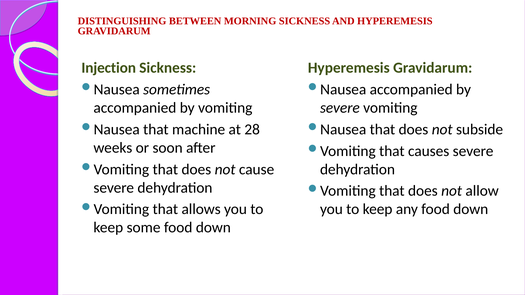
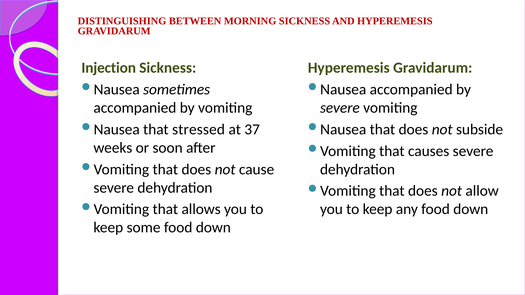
machine: machine -> stressed
28: 28 -> 37
